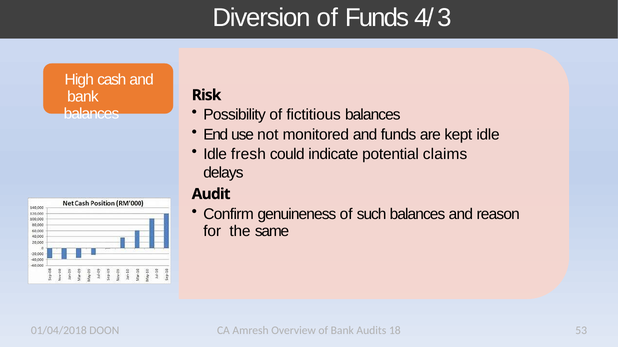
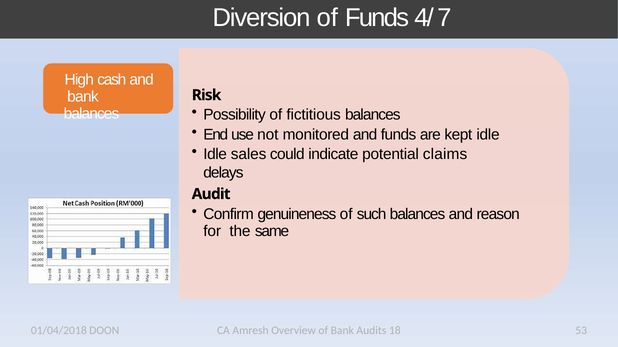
3: 3 -> 7
fresh: fresh -> sales
